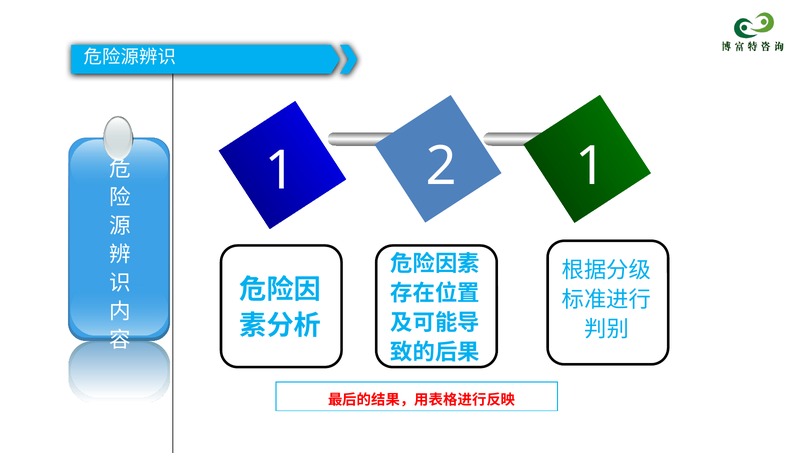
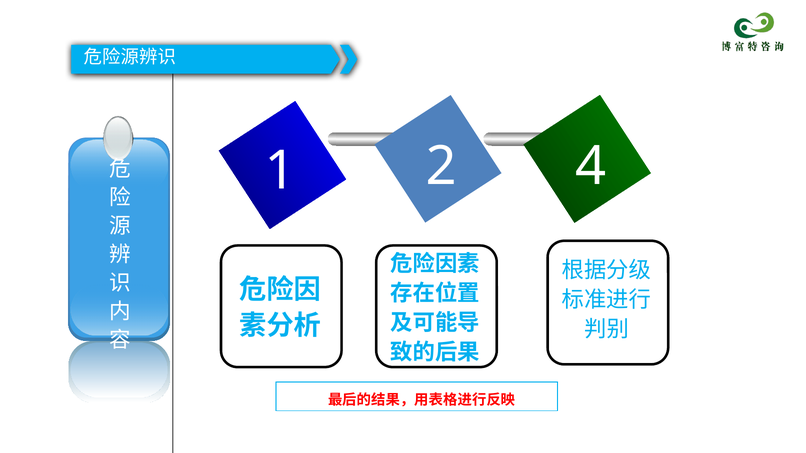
1 1: 1 -> 4
